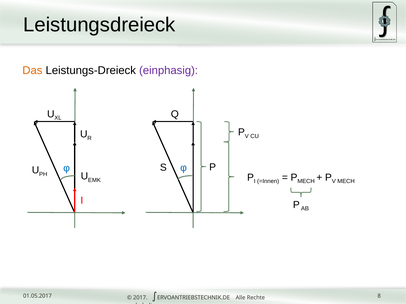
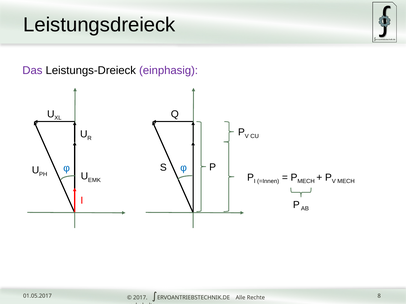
Das colour: orange -> purple
